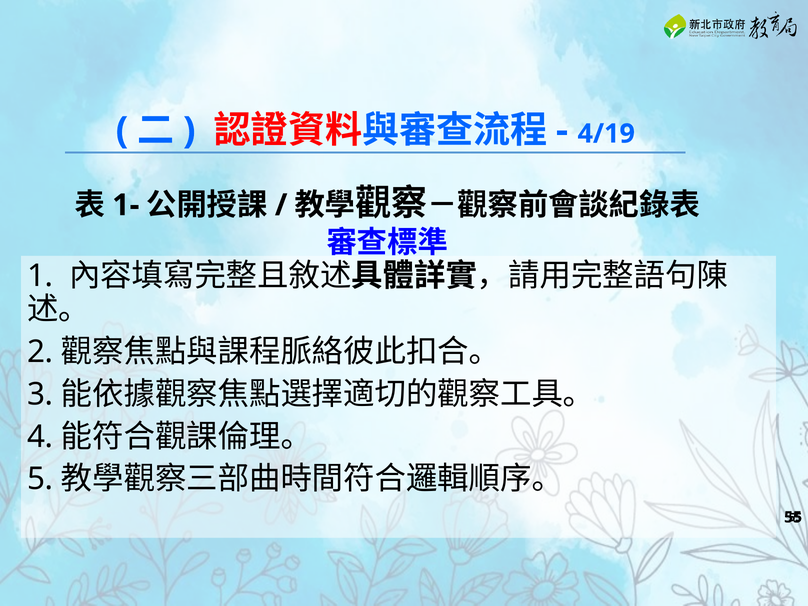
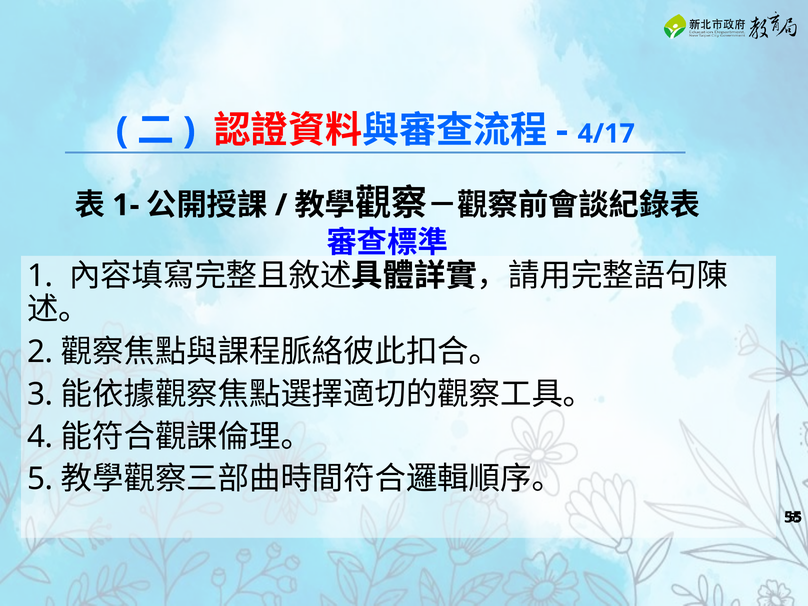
4/19: 4/19 -> 4/17
